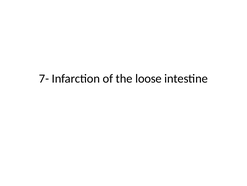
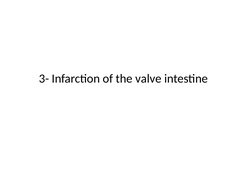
7-: 7- -> 3-
loose: loose -> valve
